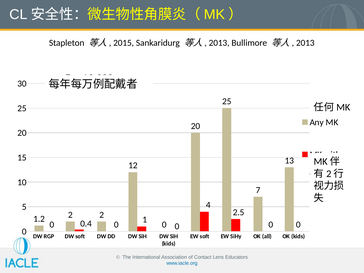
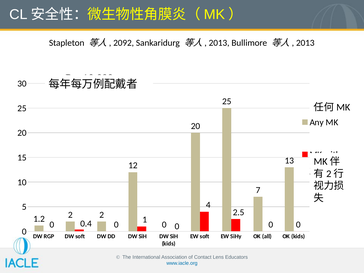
2015: 2015 -> 2092
